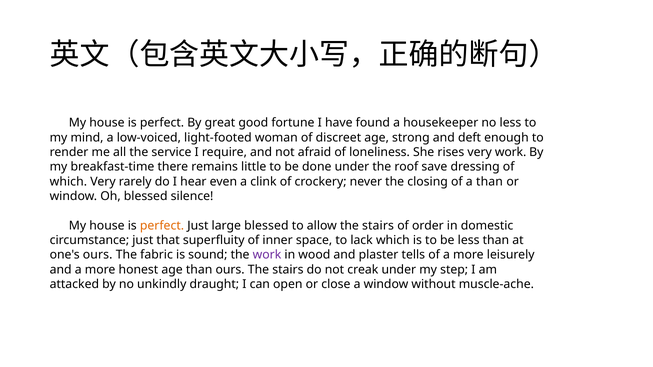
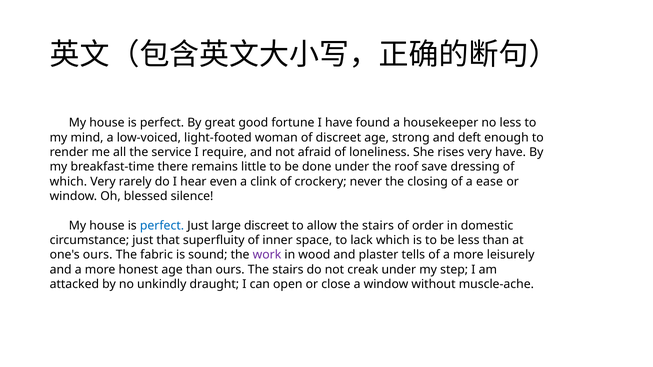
very work: work -> have
a than: than -> ease
perfect at (162, 226) colour: orange -> blue
large blessed: blessed -> discreet
